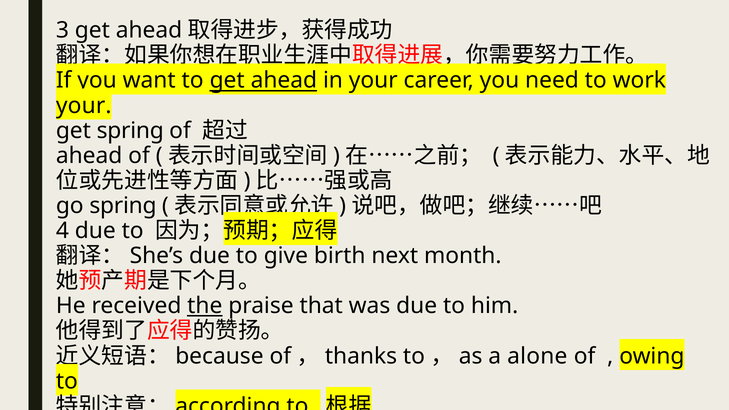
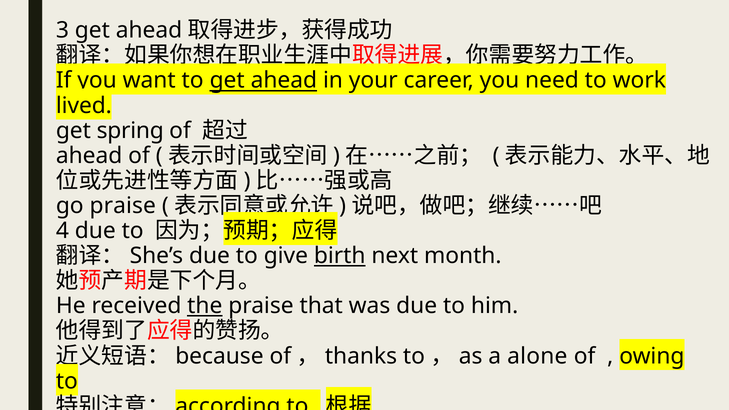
your at (84, 106): your -> lived
go spring: spring -> praise
birth underline: none -> present
